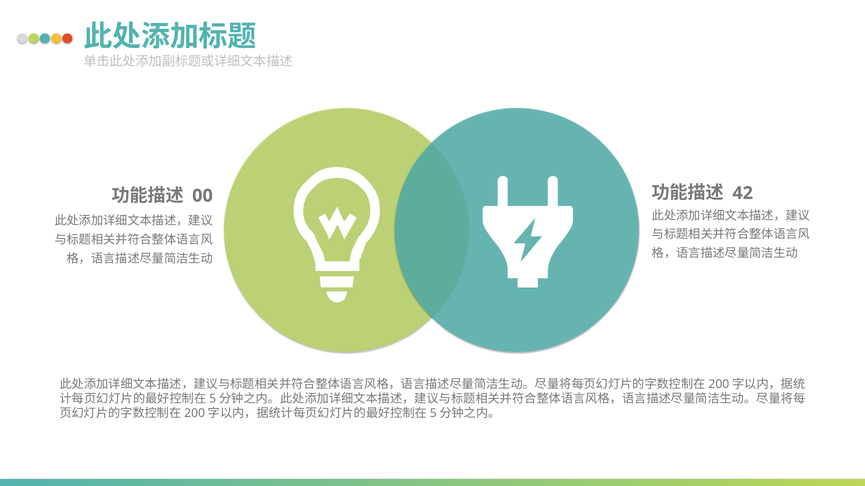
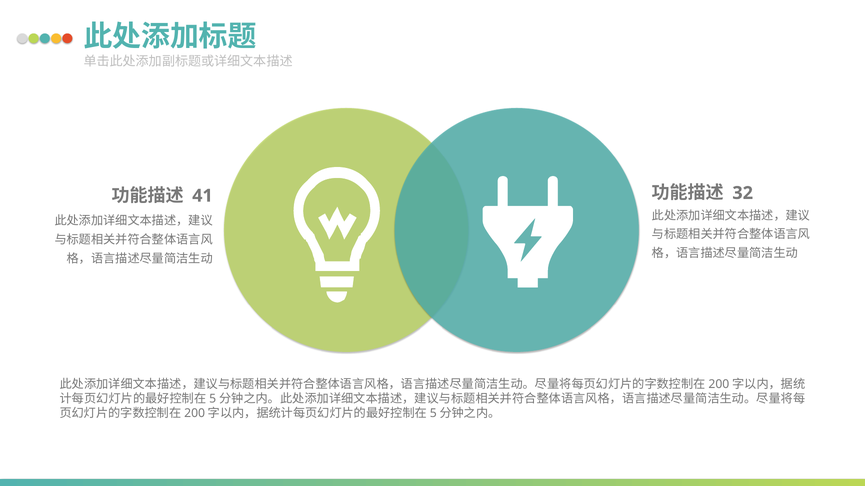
42: 42 -> 32
00: 00 -> 41
